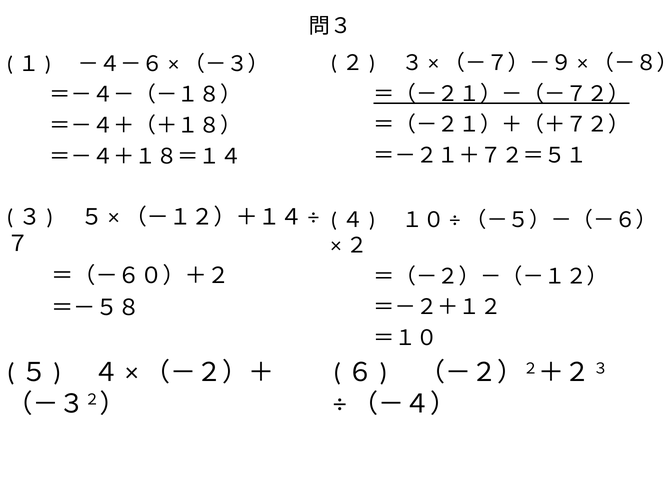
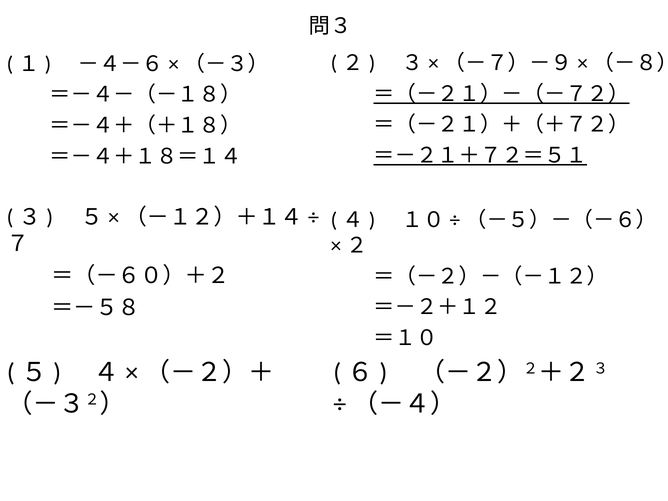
＝－２１＋７２＝５１ underline: none -> present
